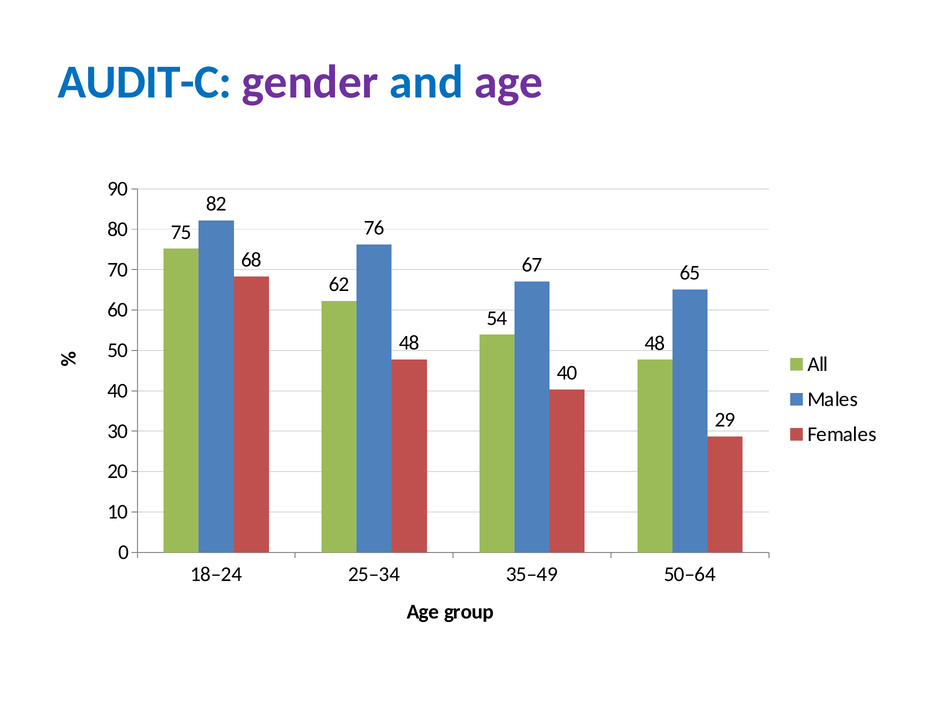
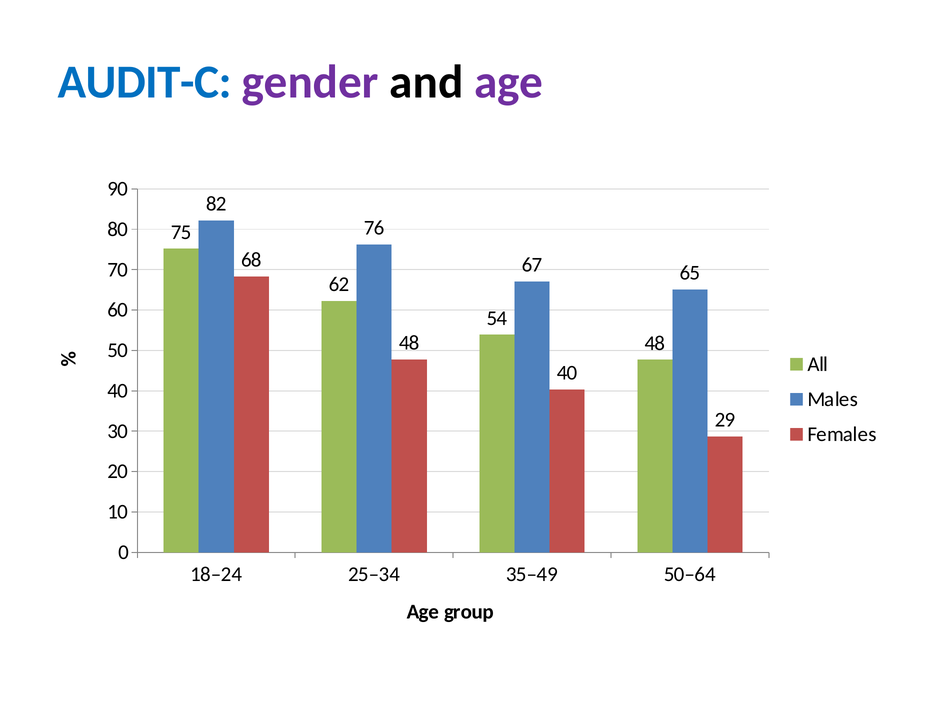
and colour: blue -> black
